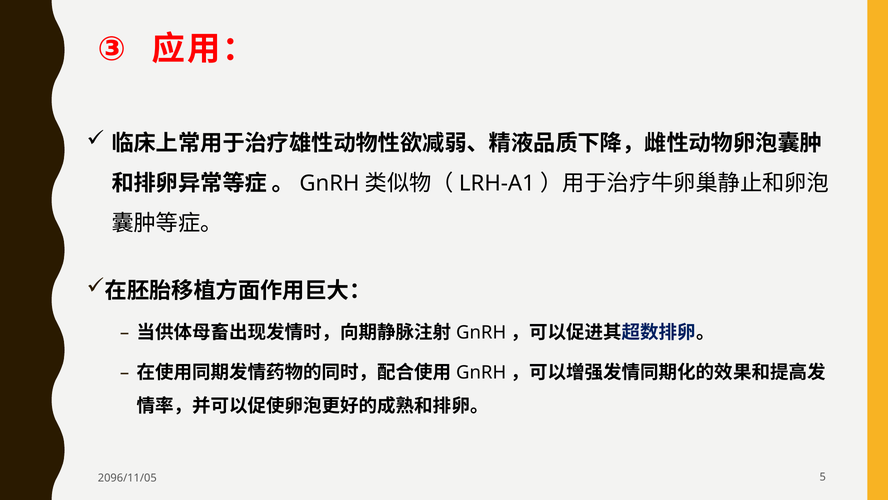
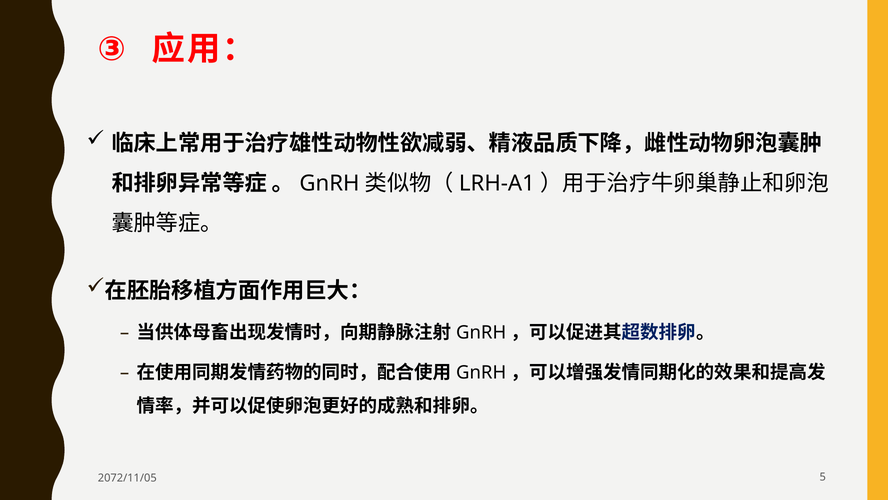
2096/11/05: 2096/11/05 -> 2072/11/05
